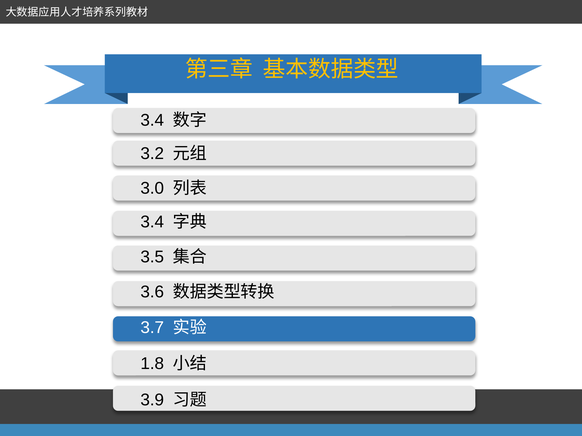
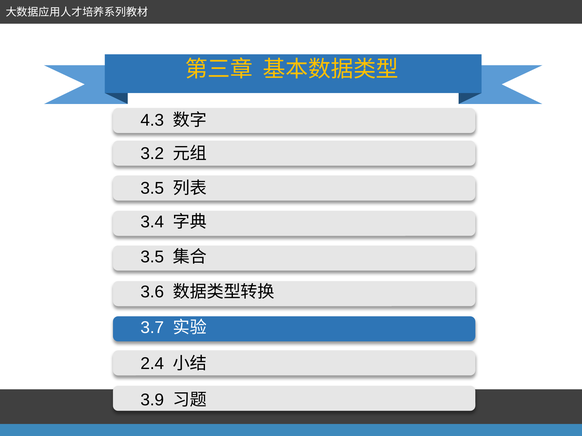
3.4 at (152, 120): 3.4 -> 4.3
3.0 at (152, 189): 3.0 -> 3.5
1.8: 1.8 -> 2.4
